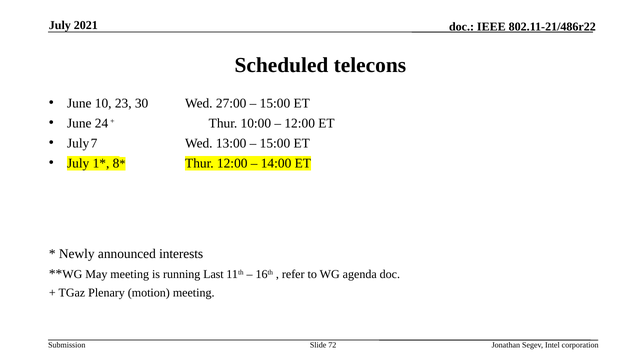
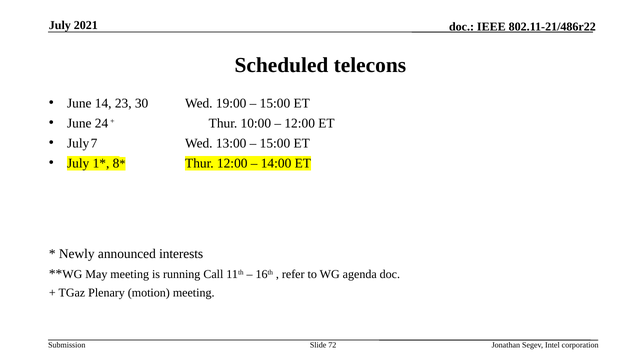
10: 10 -> 14
27:00: 27:00 -> 19:00
Last: Last -> Call
